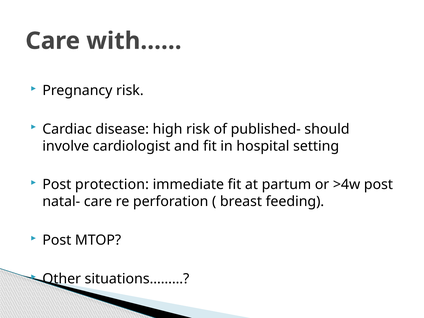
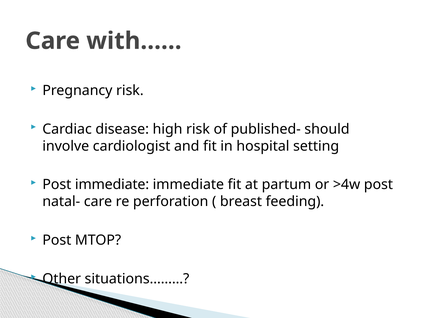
Post protection: protection -> immediate
